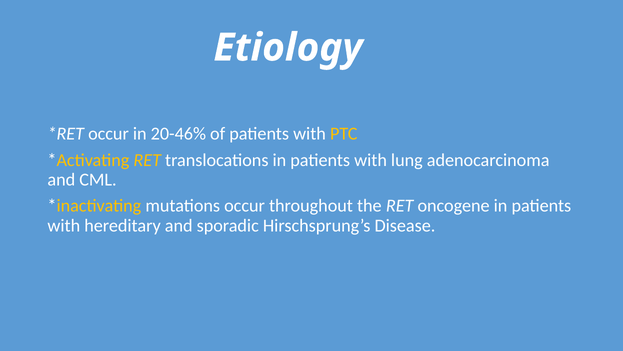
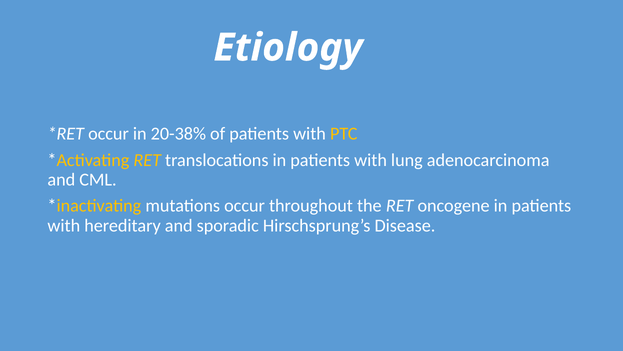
20-46%: 20-46% -> 20-38%
